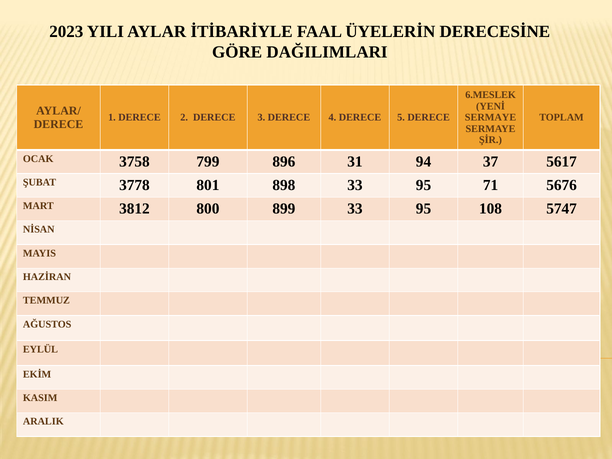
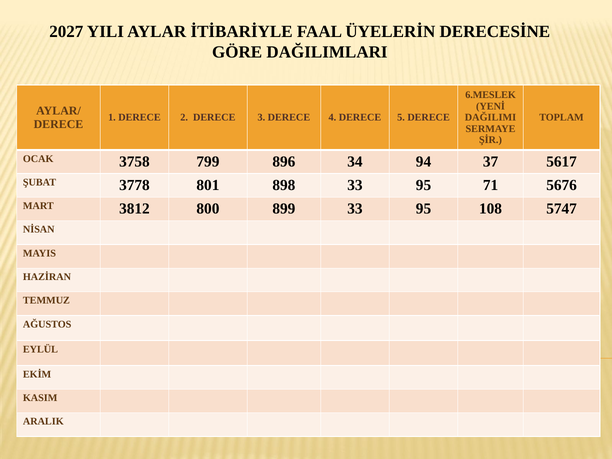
2023: 2023 -> 2027
SERMAYE at (490, 117): SERMAYE -> DAĞILIMI
31: 31 -> 34
